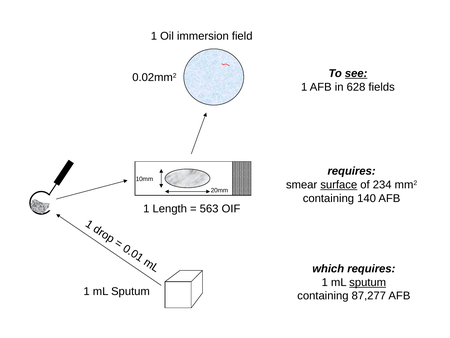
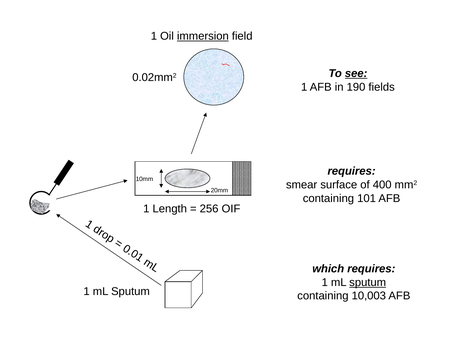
immersion underline: none -> present
628: 628 -> 190
surface underline: present -> none
234: 234 -> 400
140: 140 -> 101
563: 563 -> 256
87,277: 87,277 -> 10,003
